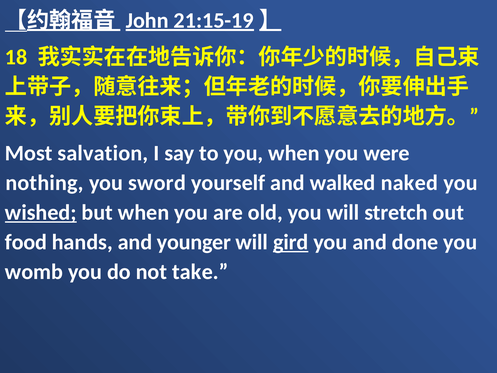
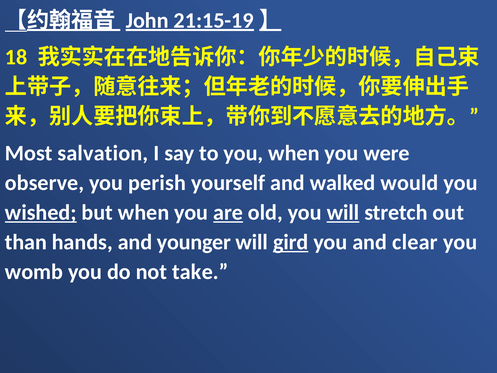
nothing: nothing -> observe
sword: sword -> perish
naked: naked -> would
are underline: none -> present
will at (343, 212) underline: none -> present
food: food -> than
done: done -> clear
